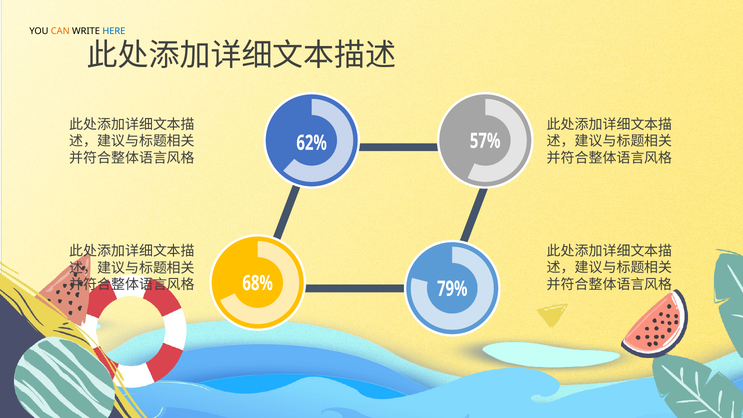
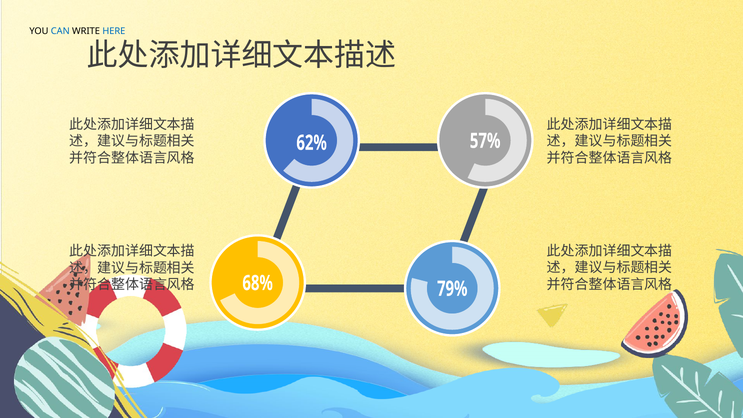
CAN colour: orange -> blue
